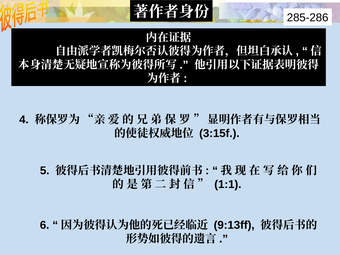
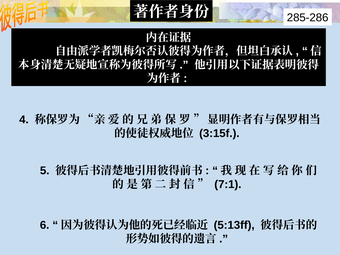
1:1: 1:1 -> 7:1
9:13ff: 9:13ff -> 5:13ff
